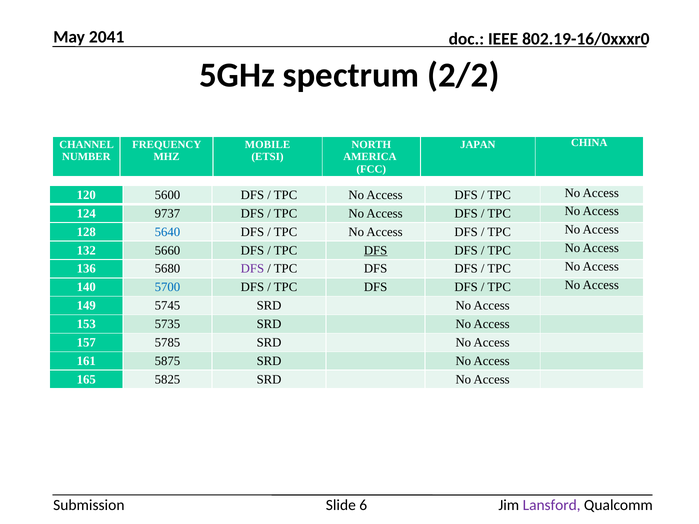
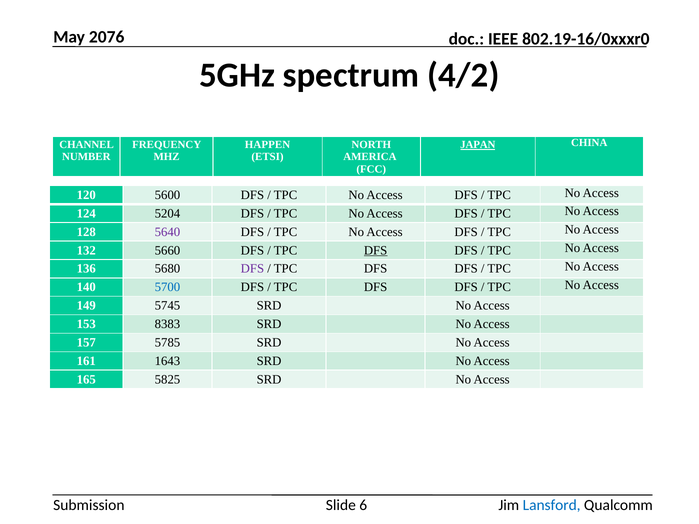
2041: 2041 -> 2076
2/2: 2/2 -> 4/2
MOBILE: MOBILE -> HAPPEN
JAPAN underline: none -> present
9737: 9737 -> 5204
5640 colour: blue -> purple
5735: 5735 -> 8383
5875: 5875 -> 1643
Lansford colour: purple -> blue
